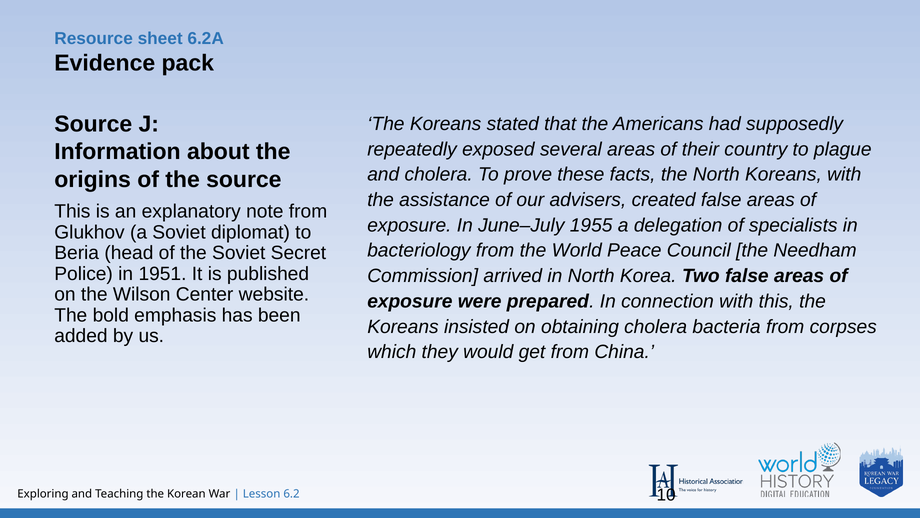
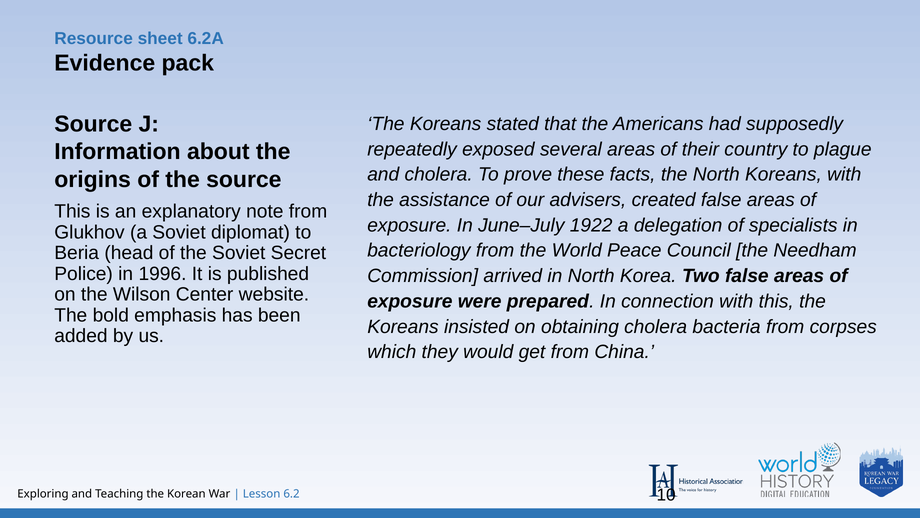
1955: 1955 -> 1922
1951: 1951 -> 1996
